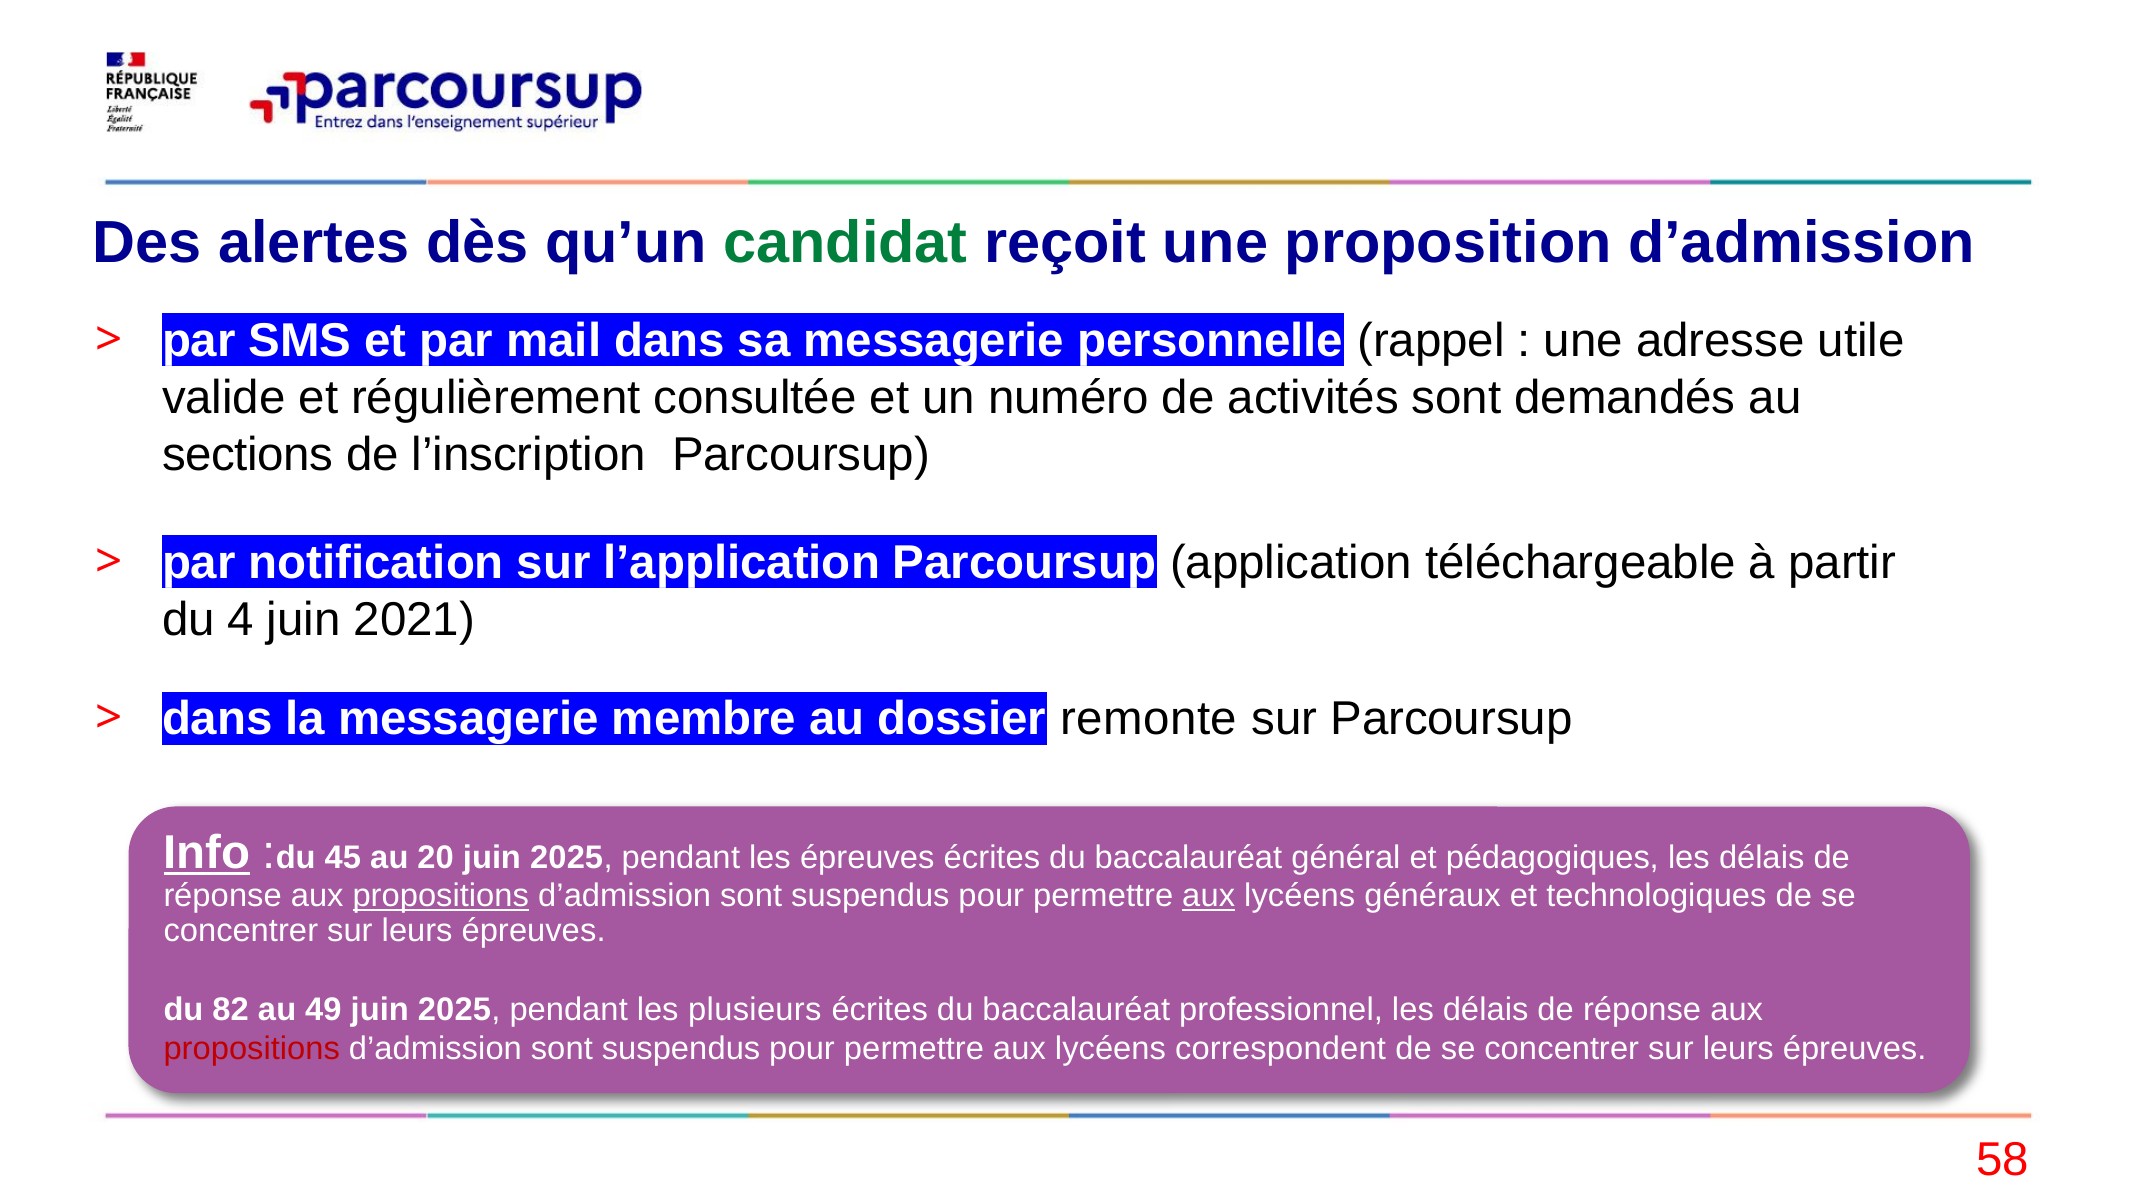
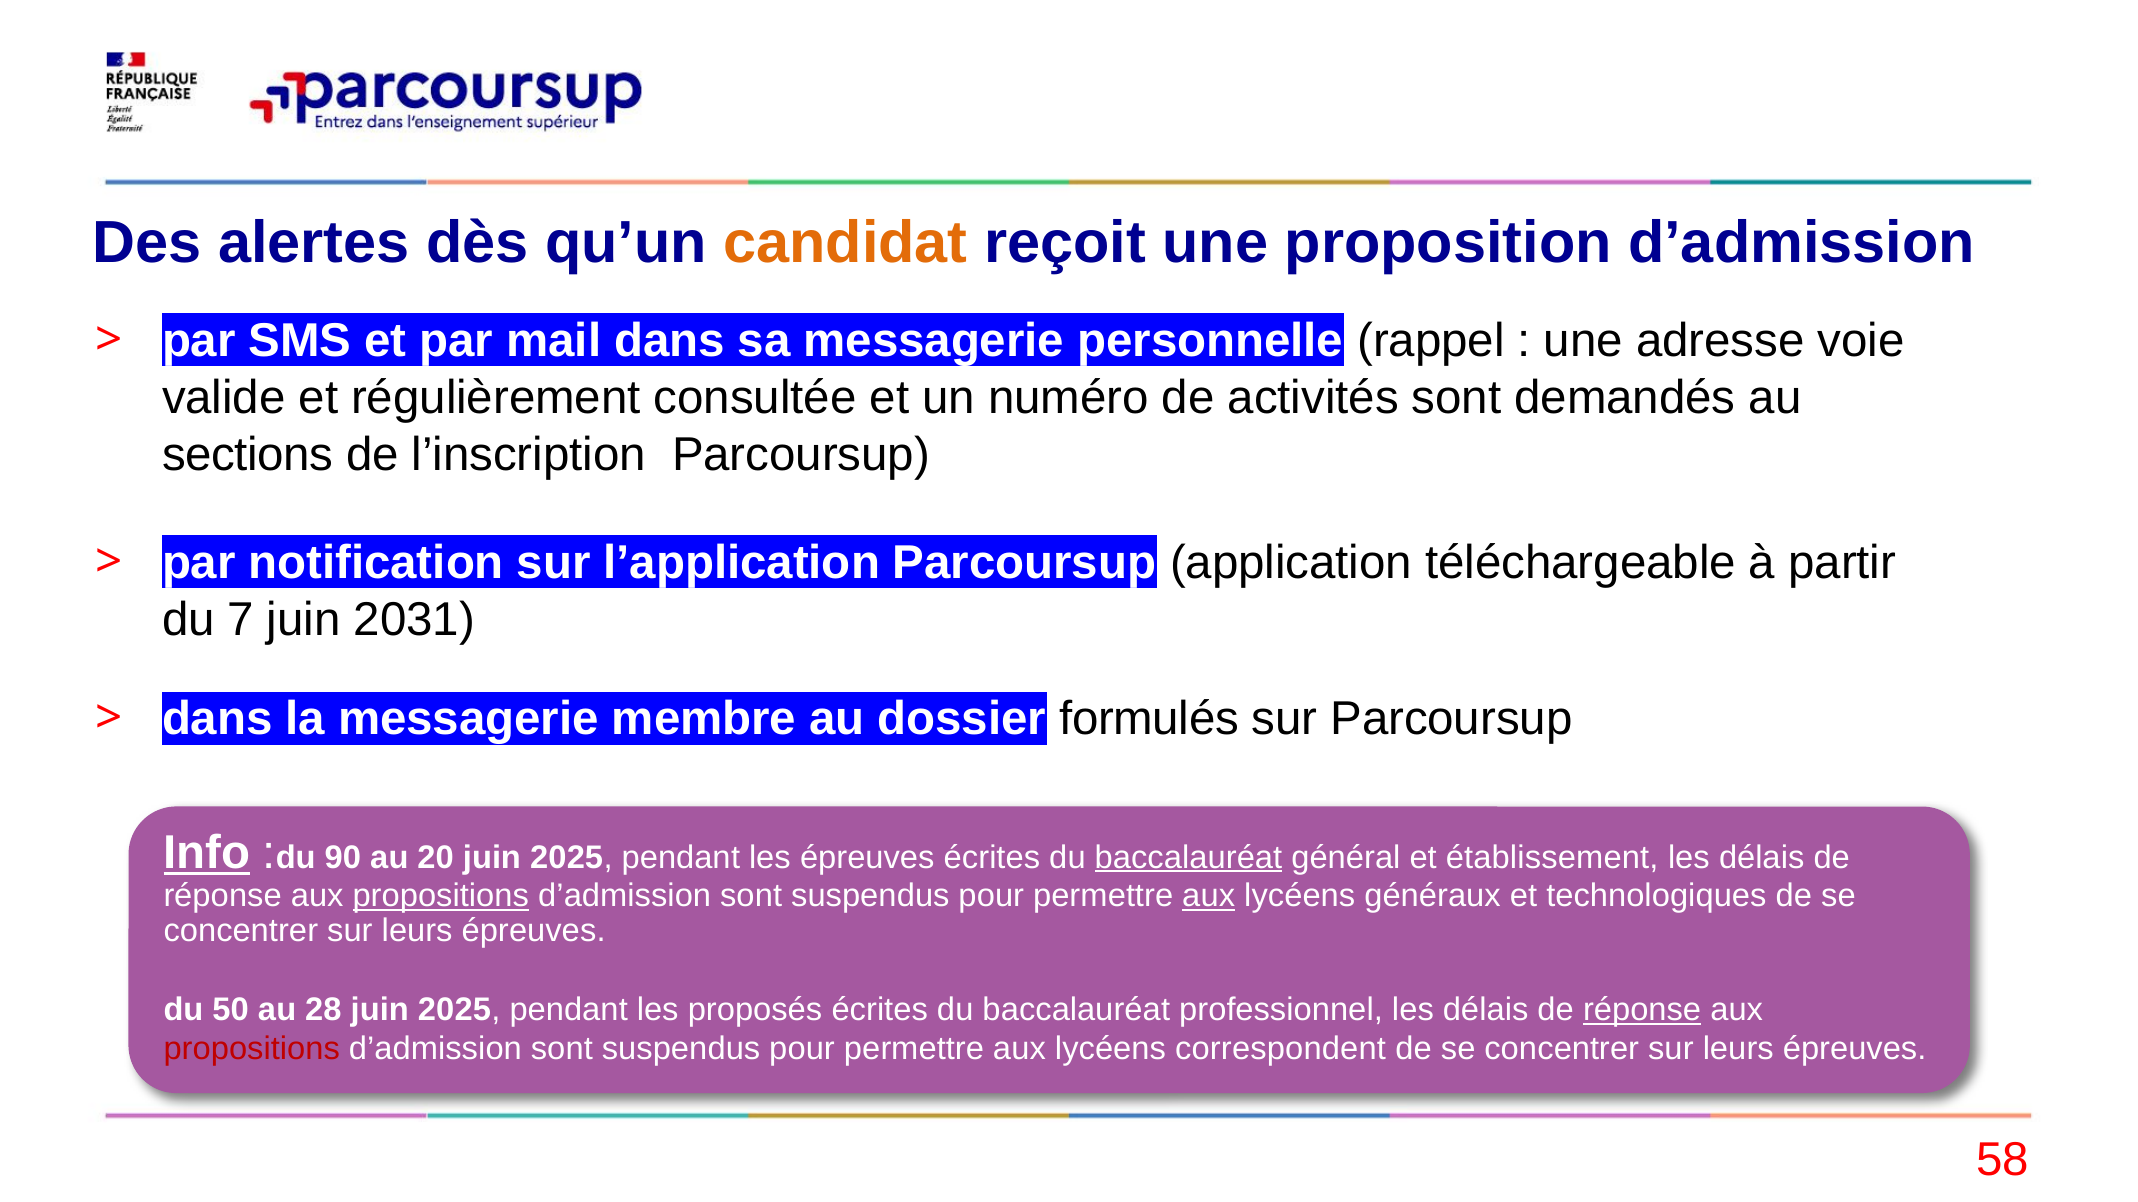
candidat colour: green -> orange
utile: utile -> voie
4: 4 -> 7
2021: 2021 -> 2031
remonte: remonte -> formulés
45: 45 -> 90
baccalauréat at (1188, 858) underline: none -> present
pédagogiques: pédagogiques -> établissement
82: 82 -> 50
49: 49 -> 28
plusieurs: plusieurs -> proposés
réponse at (1642, 1011) underline: none -> present
